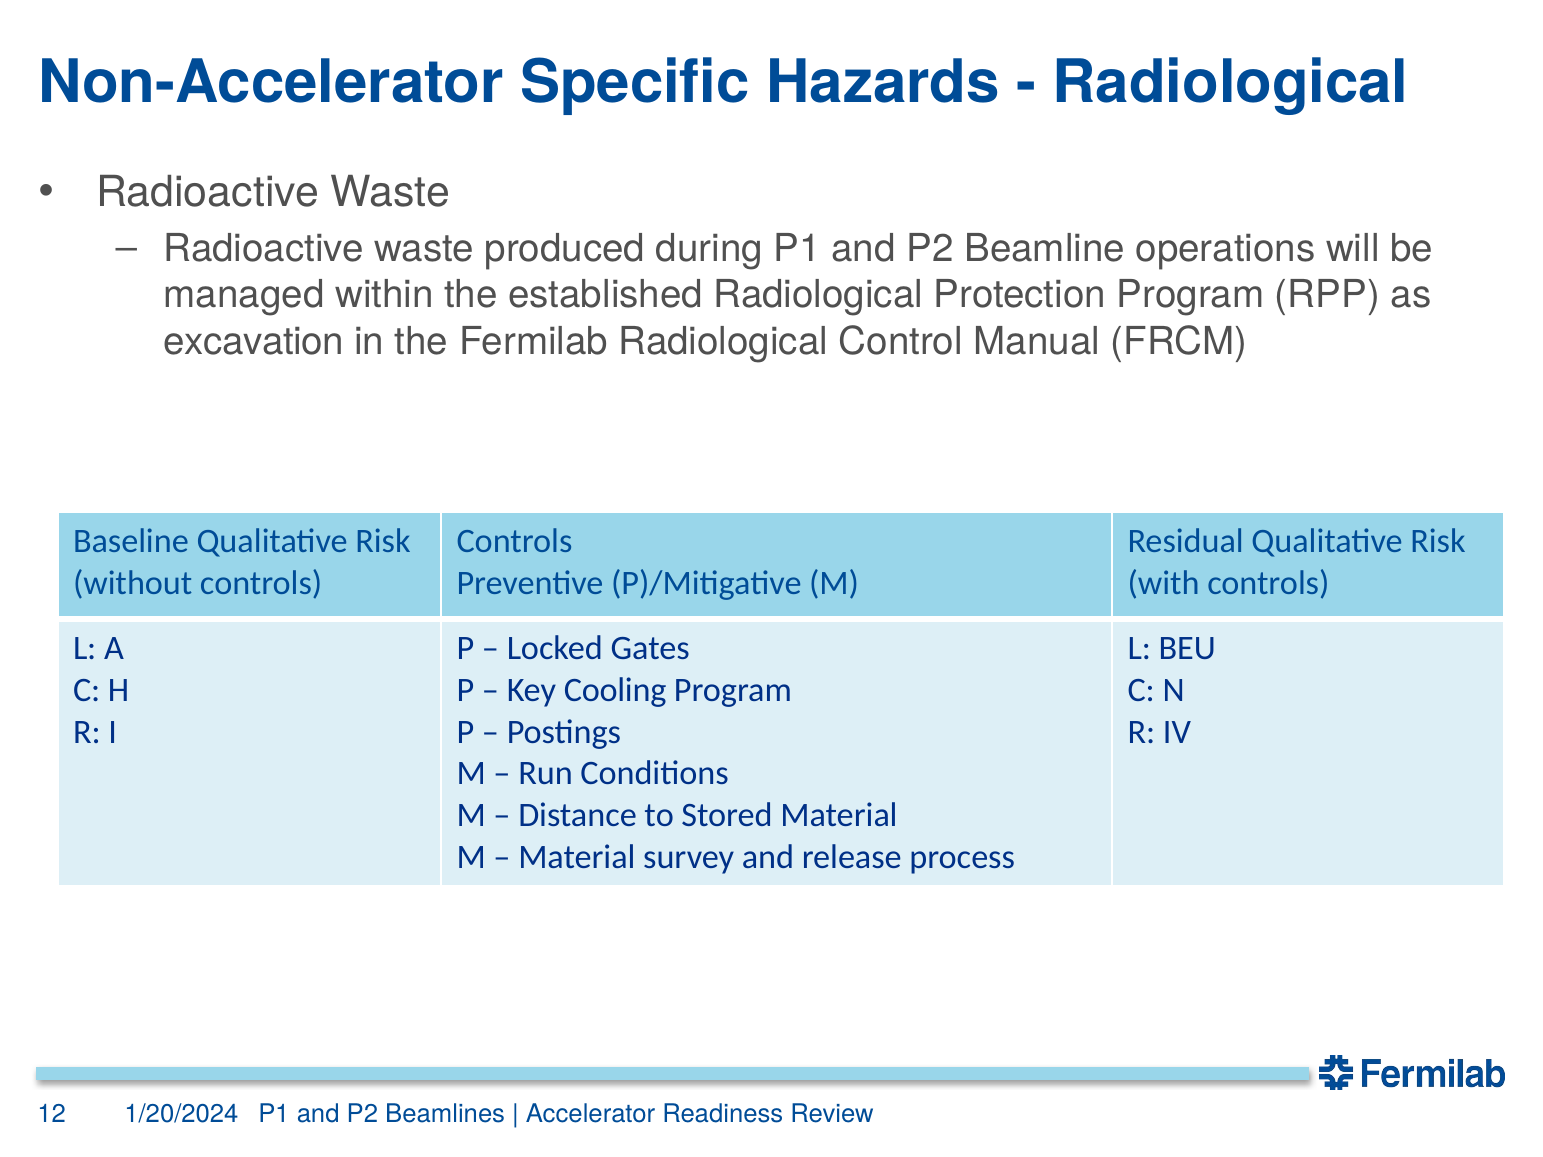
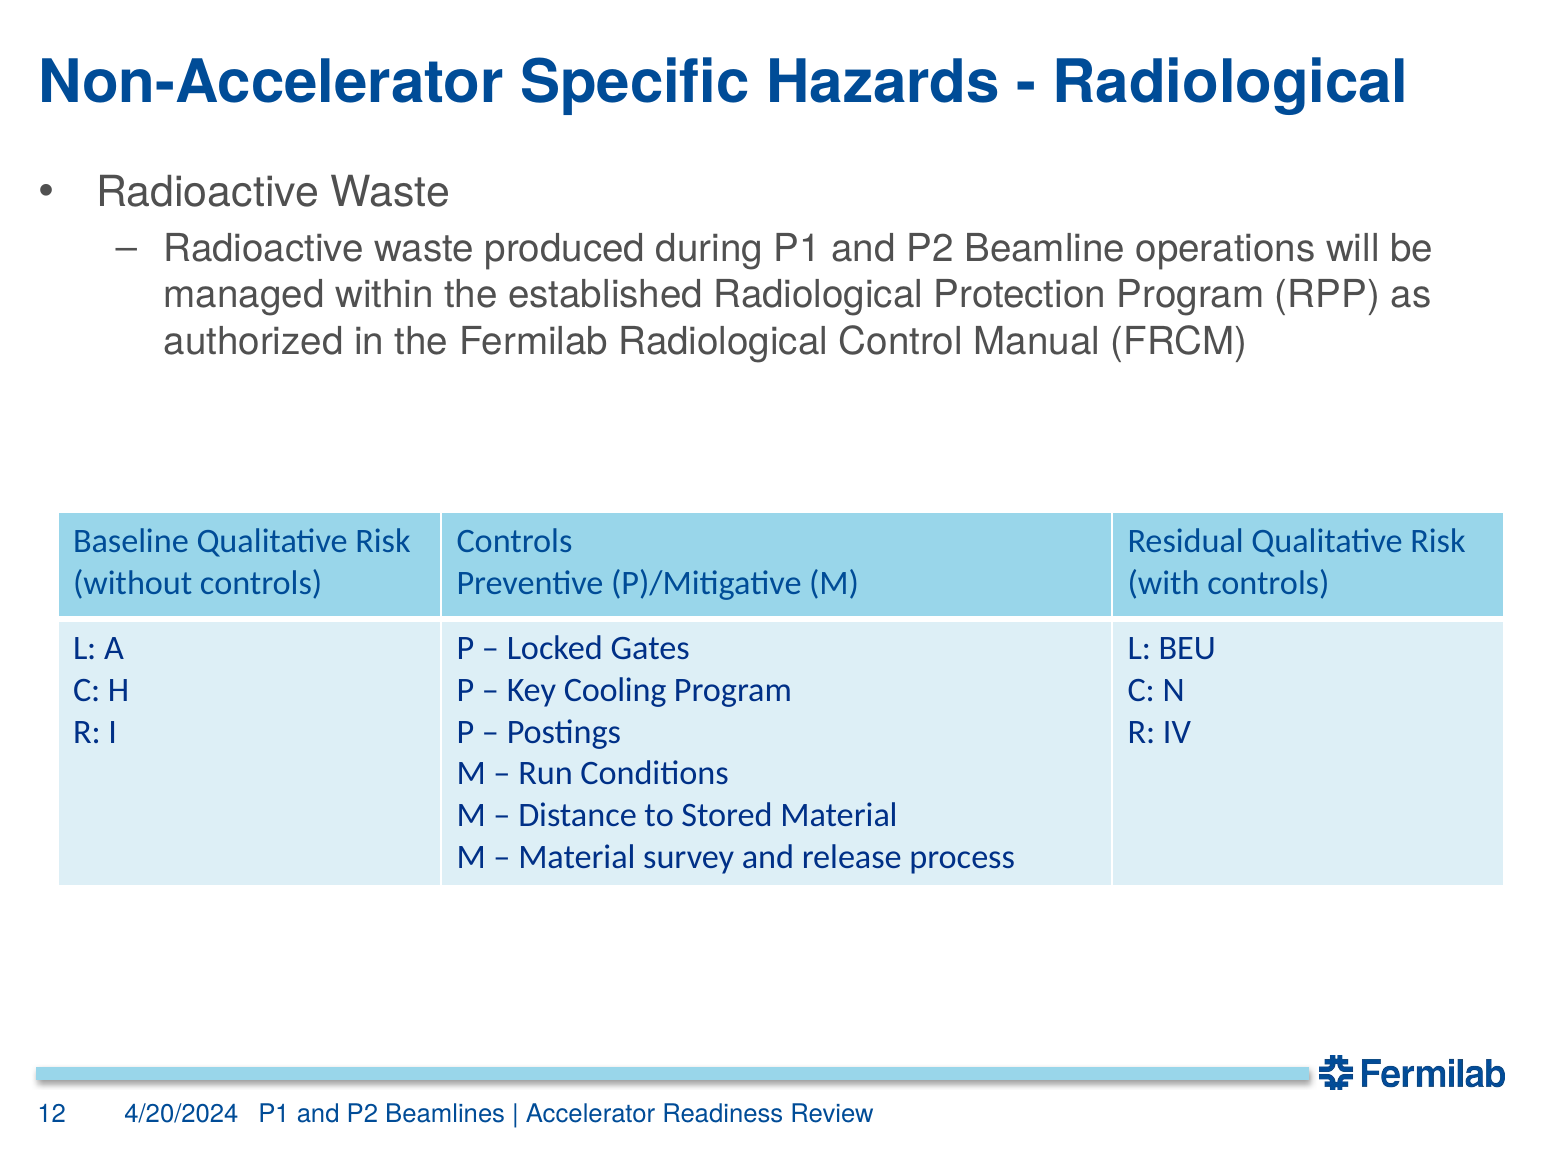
excavation: excavation -> authorized
1/20/2024: 1/20/2024 -> 4/20/2024
